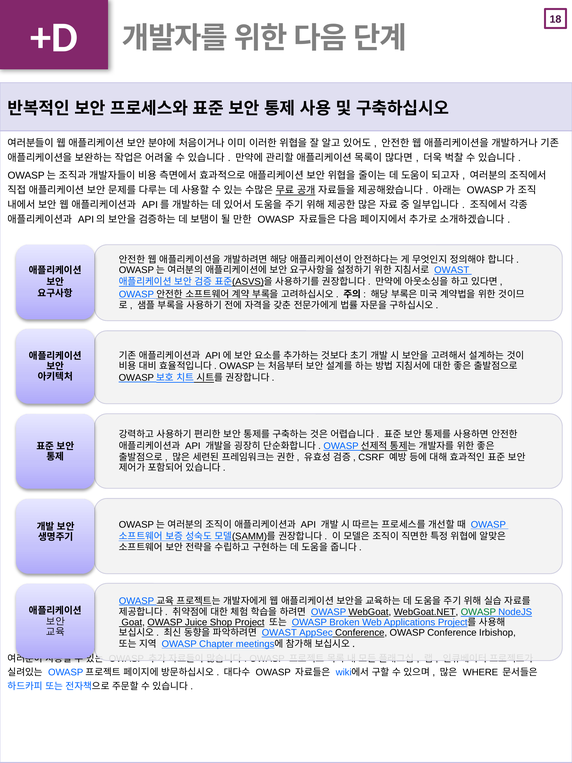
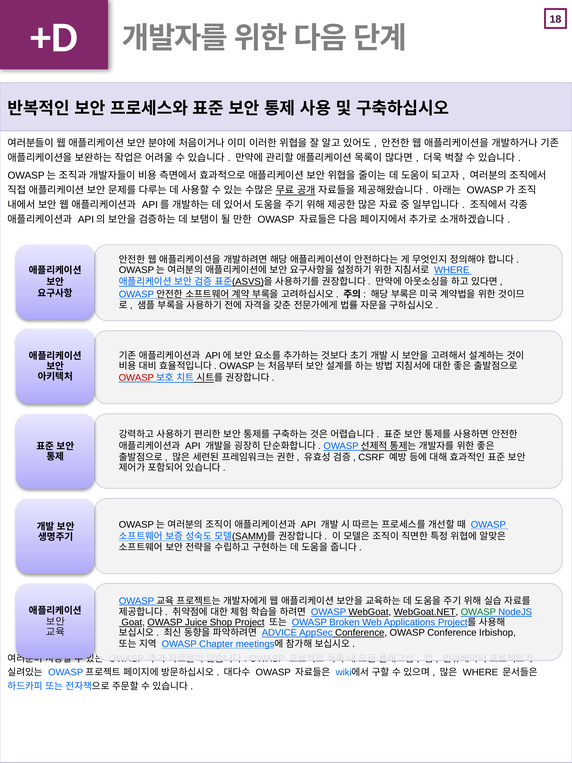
OWAST at (452, 270): OWAST -> WHERE
OWASP at (136, 378) colour: black -> red
OWAST at (279, 632): OWAST -> ADVICE
